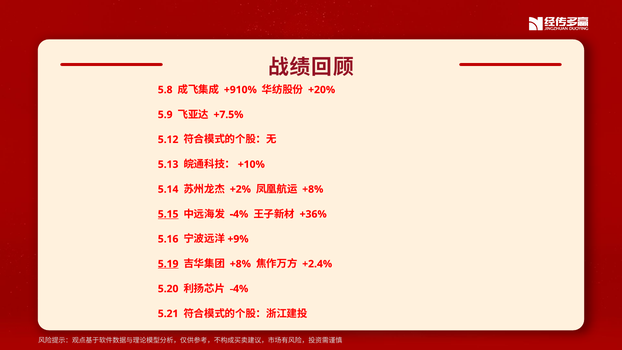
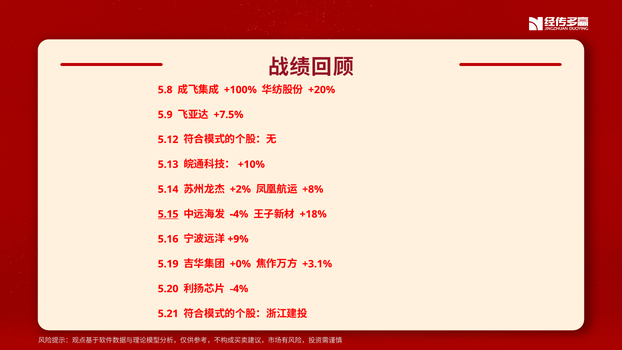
+910%: +910% -> +100%
+36%: +36% -> +18%
5.19 underline: present -> none
+8% at (240, 264): +8% -> +0%
+2.4%: +2.4% -> +3.1%
